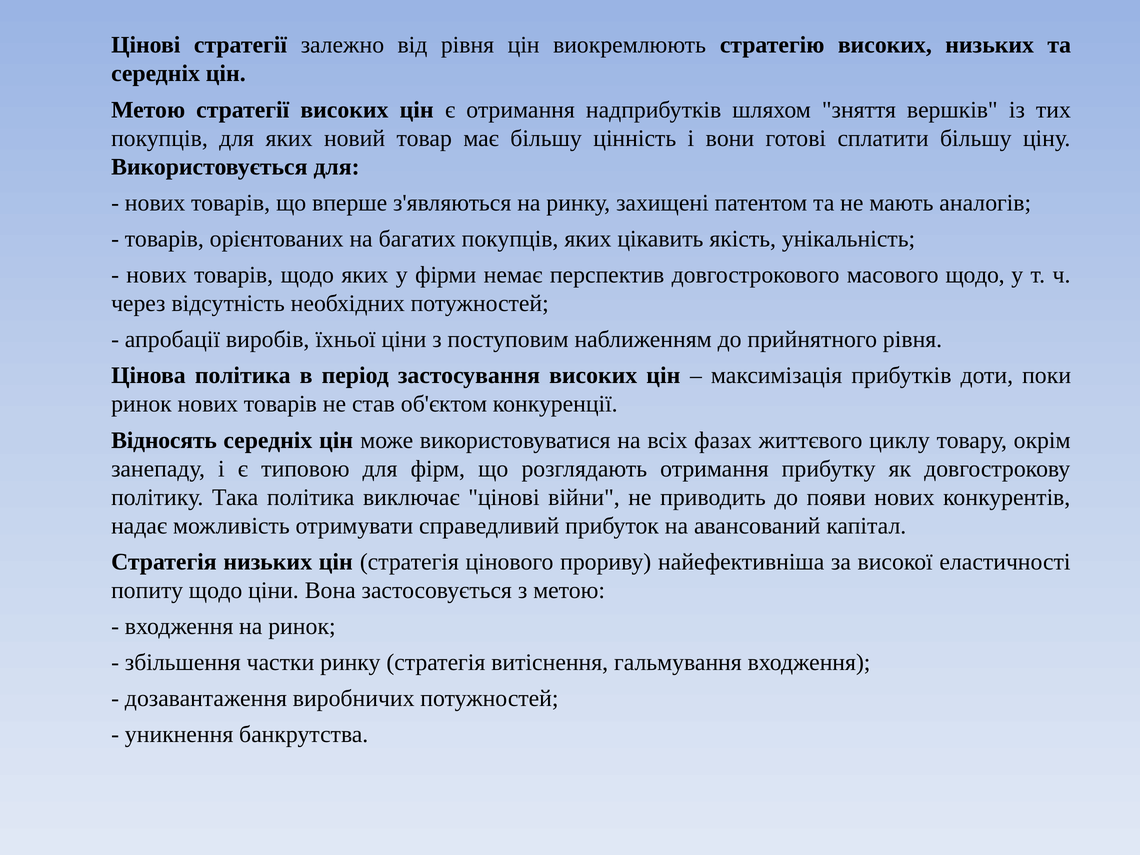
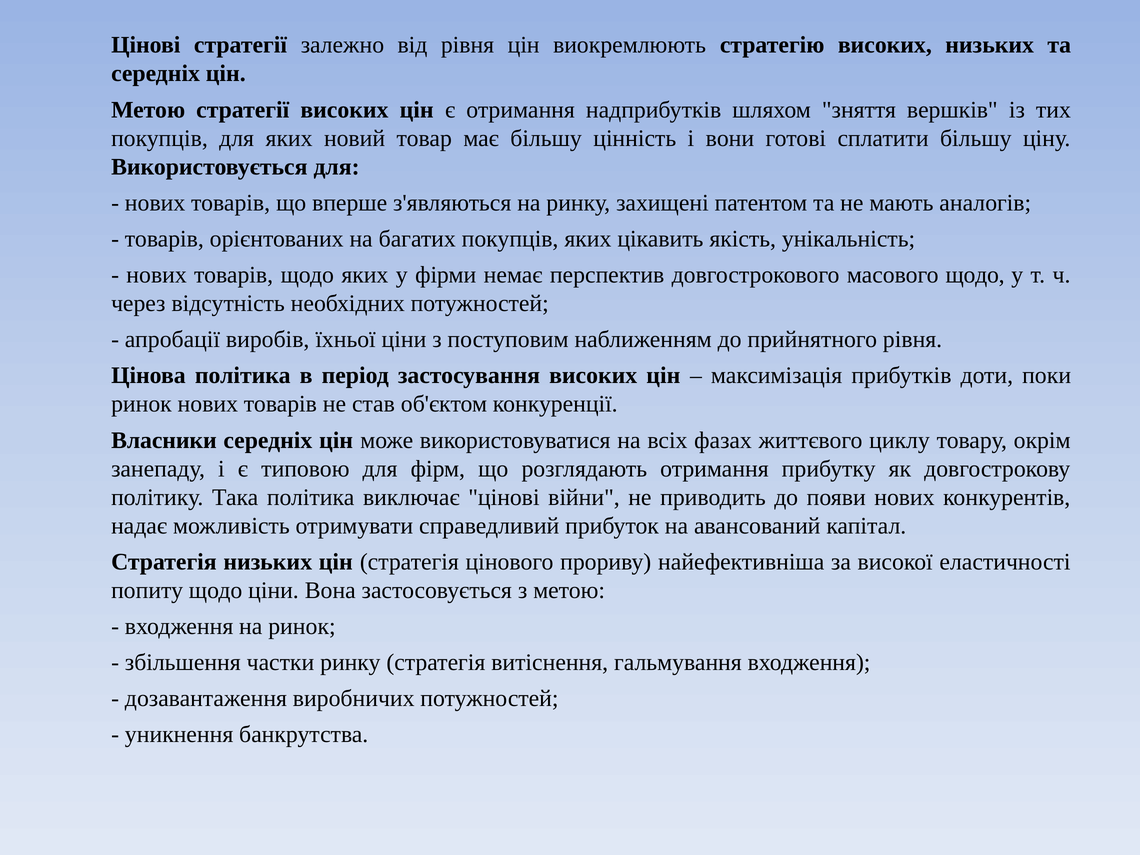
Відносять: Відносять -> Власники
